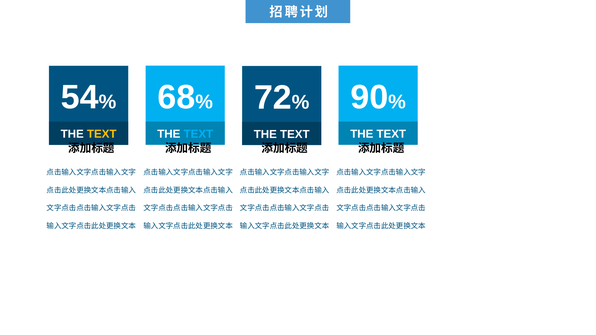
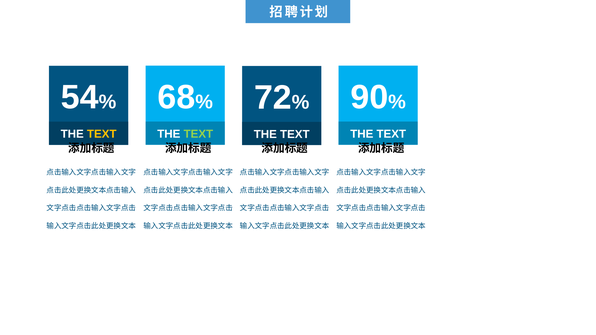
TEXT at (198, 134) colour: light blue -> light green
